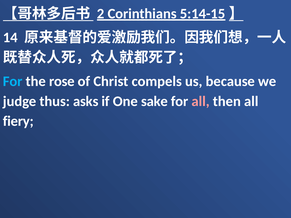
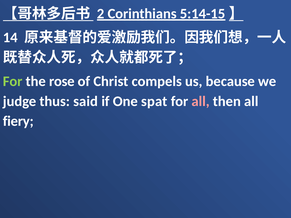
For at (13, 81) colour: light blue -> light green
asks: asks -> said
sake: sake -> spat
